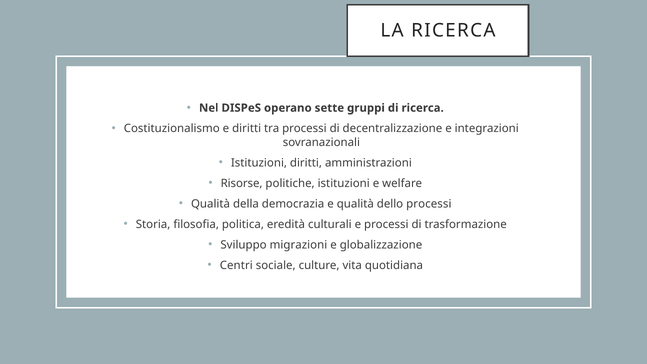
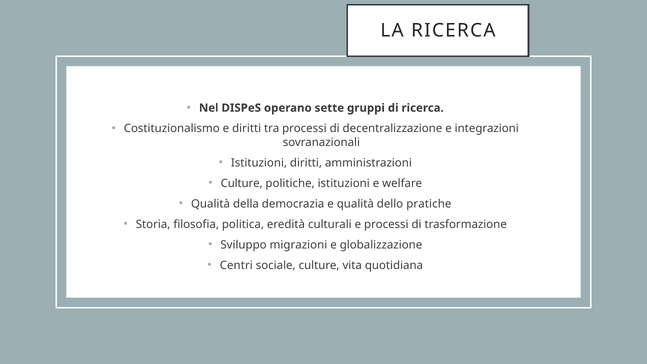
Risorse at (242, 183): Risorse -> Culture
dello processi: processi -> pratiche
